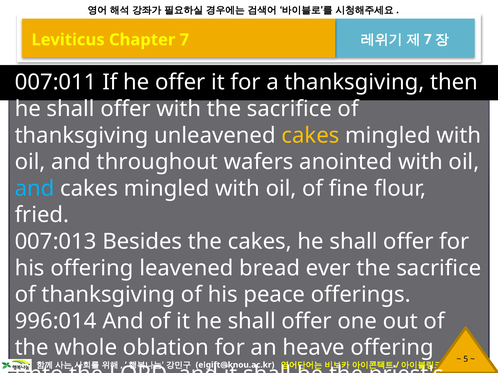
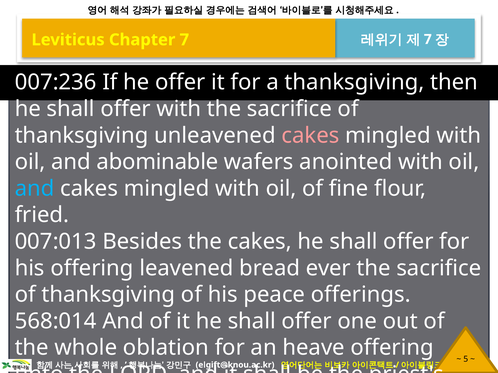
007:011: 007:011 -> 007:236
cakes at (310, 136) colour: yellow -> pink
throughout: throughout -> abominable
996:014: 996:014 -> 568:014
